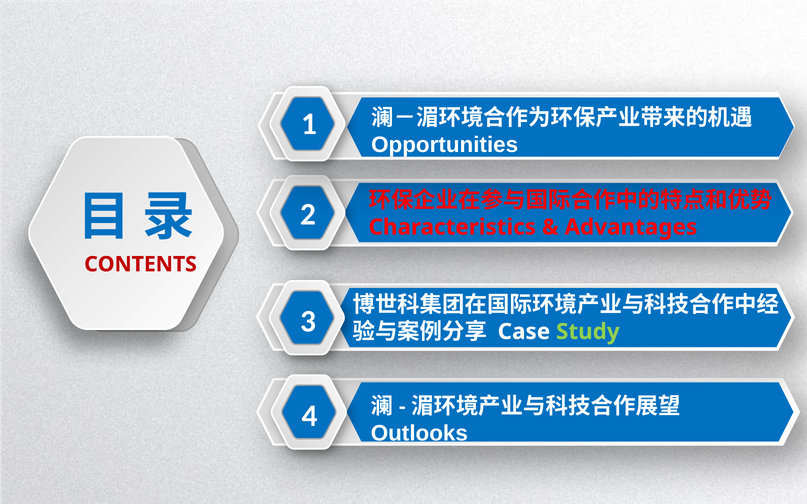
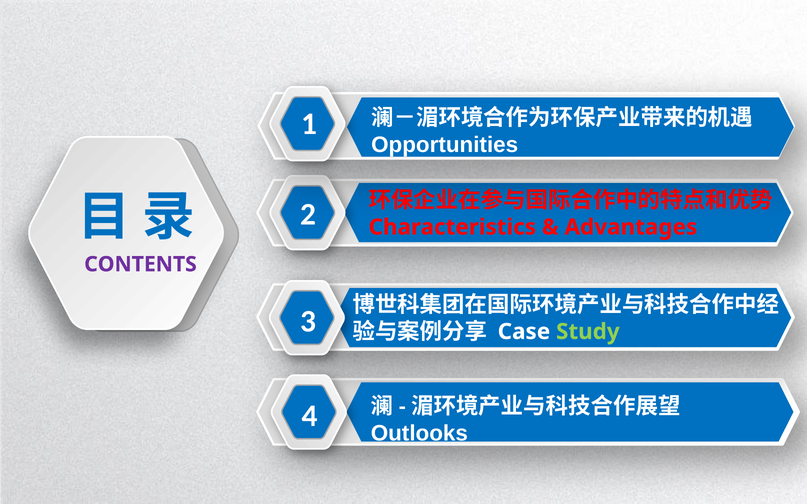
CONTENTS colour: red -> purple
